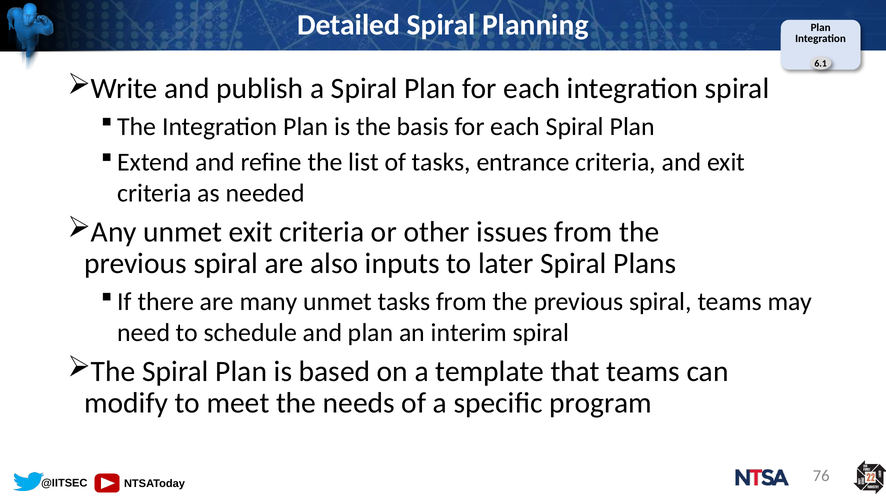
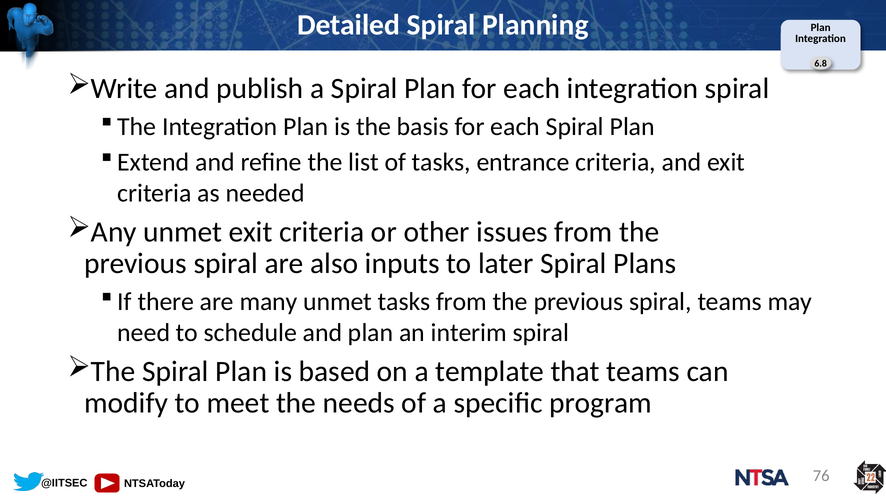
6.1: 6.1 -> 6.8
